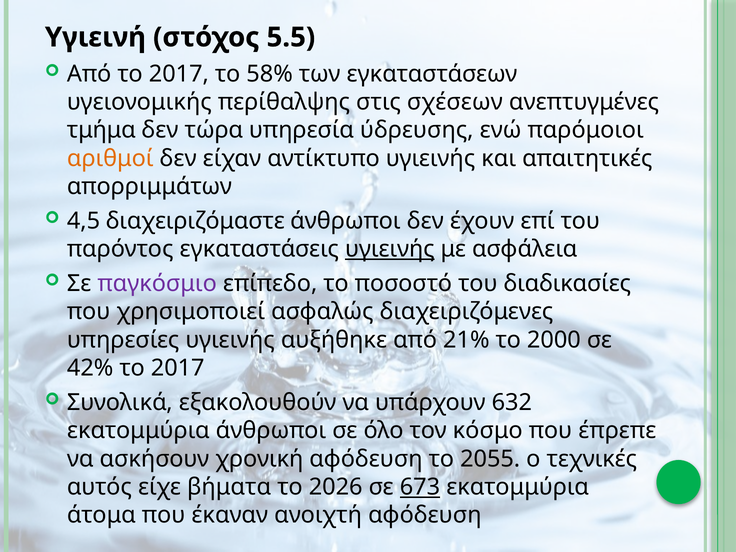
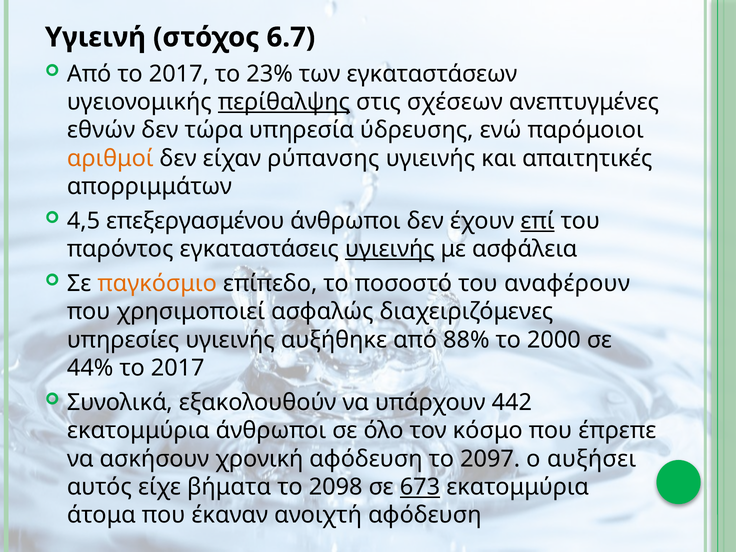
5.5: 5.5 -> 6.7
58%: 58% -> 23%
περίθαλψης underline: none -> present
τμήμα: τμήμα -> εθνών
αντίκτυπο: αντίκτυπο -> ρύπανσης
διαχειριζόμαστε: διαχειριζόμαστε -> επεξεργασμένου
επί underline: none -> present
παγκόσμιο colour: purple -> orange
διαδικασίες: διαδικασίες -> αναφέρουν
21%: 21% -> 88%
42%: 42% -> 44%
632: 632 -> 442
2055: 2055 -> 2097
τεχνικές: τεχνικές -> αυξήσει
2026: 2026 -> 2098
